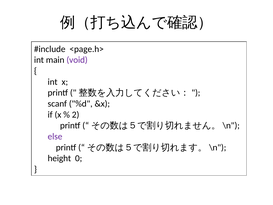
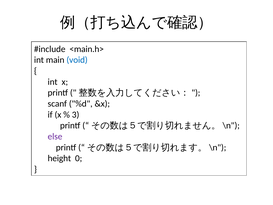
<page.h>: <page.h> -> <main.h>
void colour: purple -> blue
2: 2 -> 3
